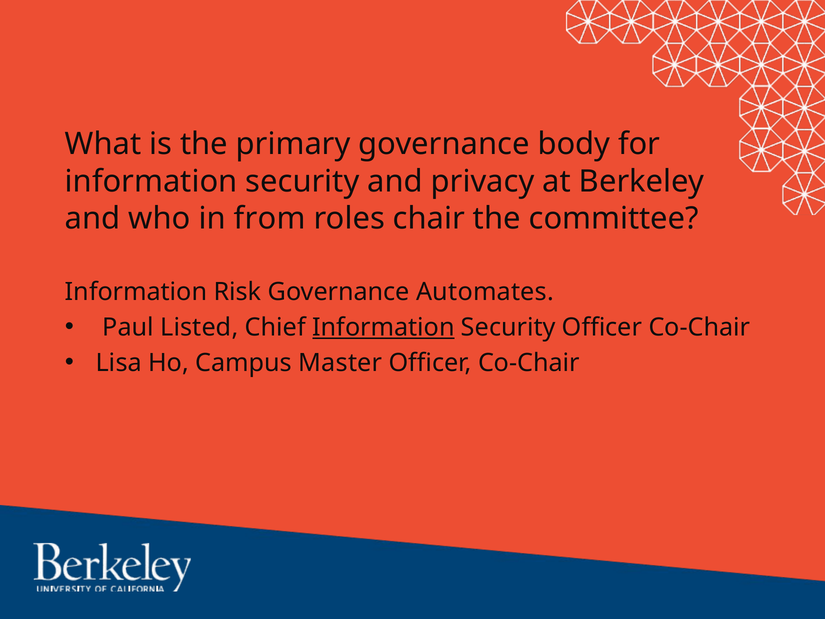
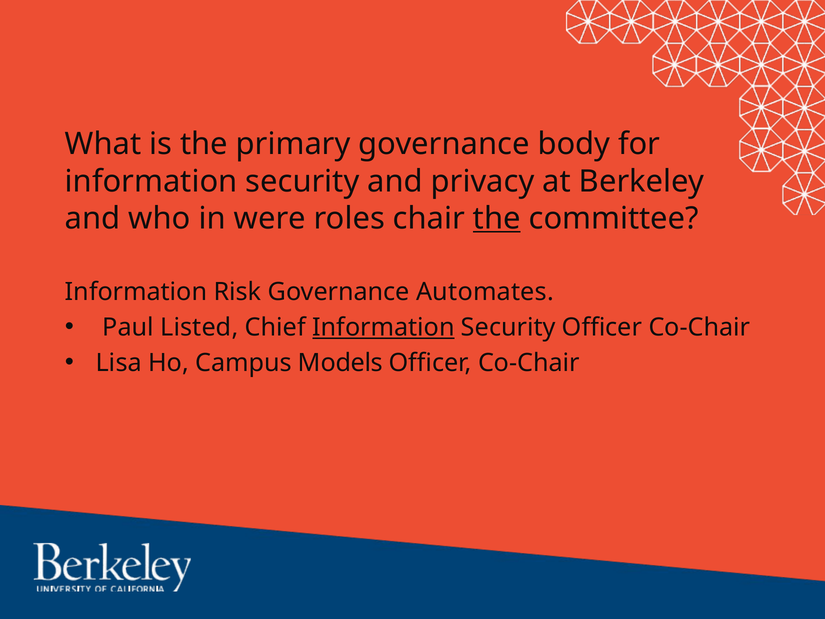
from: from -> were
the at (497, 218) underline: none -> present
Master: Master -> Models
